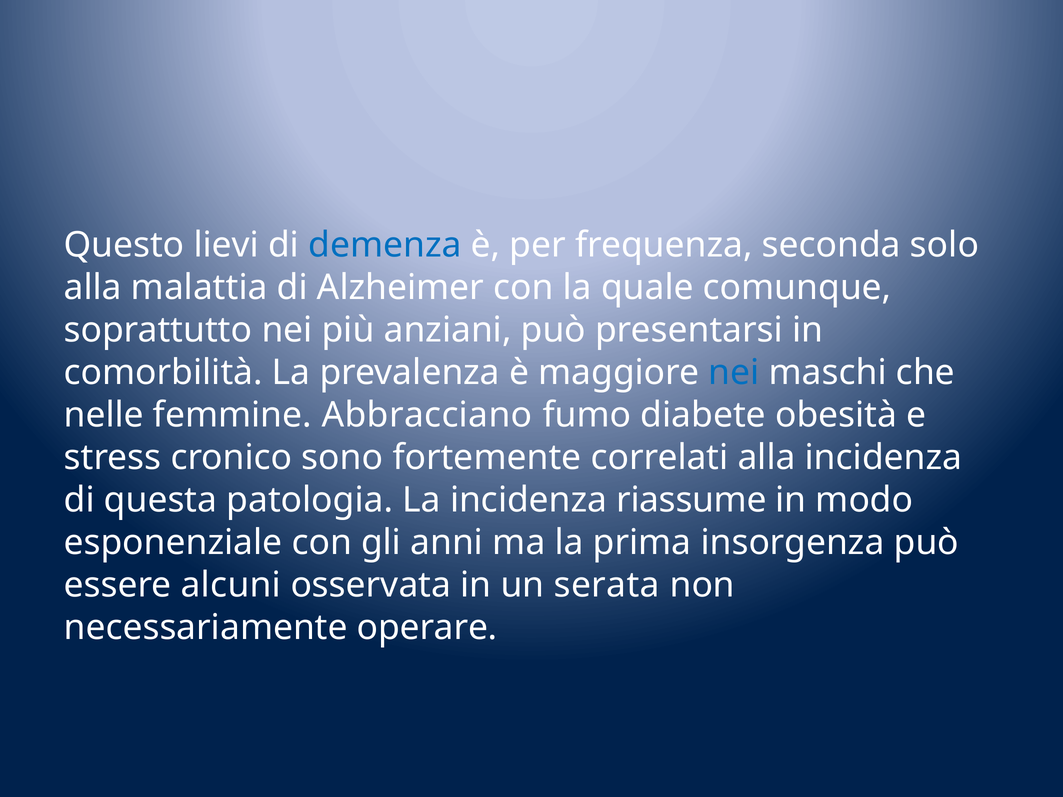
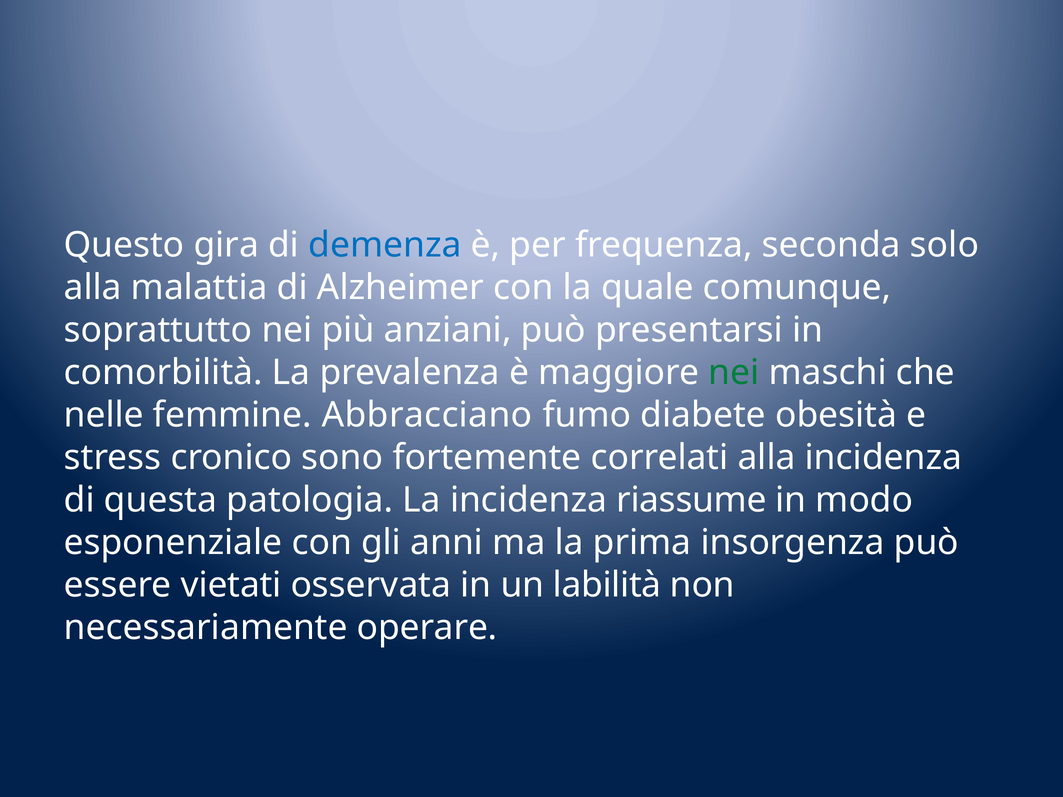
lievi: lievi -> gira
nei at (734, 373) colour: blue -> green
alcuni: alcuni -> vietati
serata: serata -> labilità
